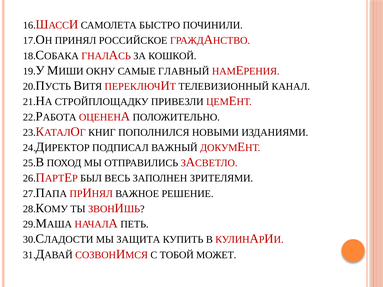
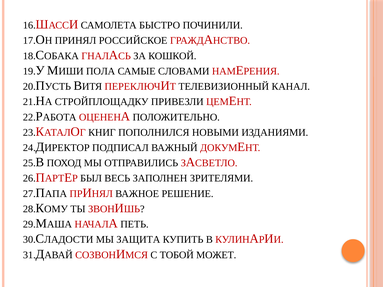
ОКНУ: ОКНУ -> ПОЛА
ГЛАВНЫЙ: ГЛАВНЫЙ -> СЛОВАМИ
